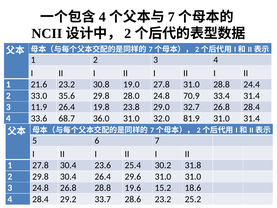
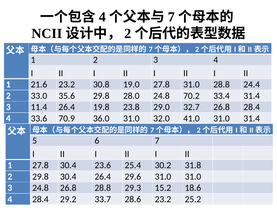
70.9: 70.9 -> 70.2
11.9: 11.9 -> 11.4
68.7: 68.7 -> 70.9
81.9: 81.9 -> 41.0
19.6: 19.6 -> 29.3
